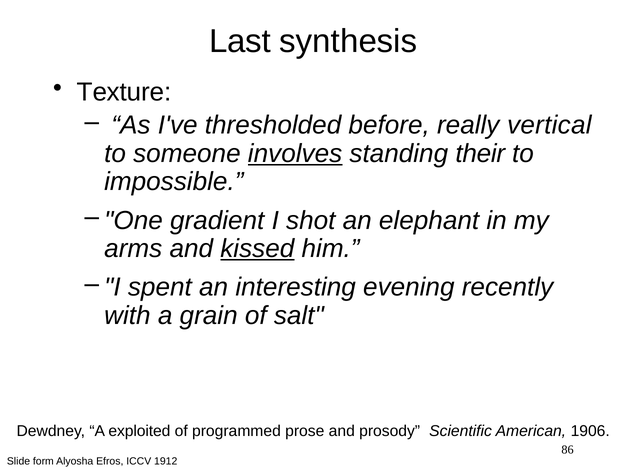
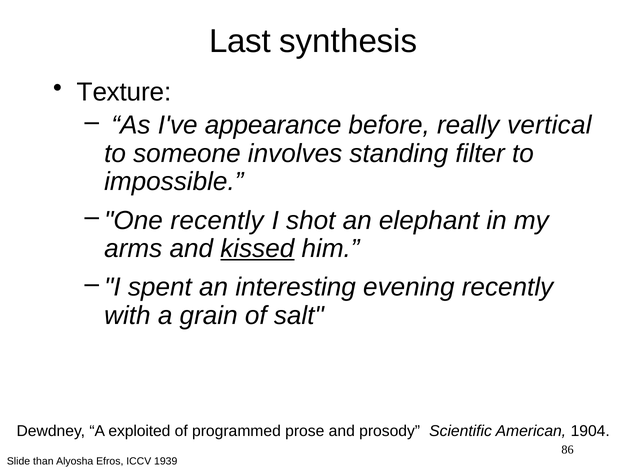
thresholded: thresholded -> appearance
involves underline: present -> none
their: their -> filter
gradient at (217, 221): gradient -> recently
1906: 1906 -> 1904
form: form -> than
1912: 1912 -> 1939
